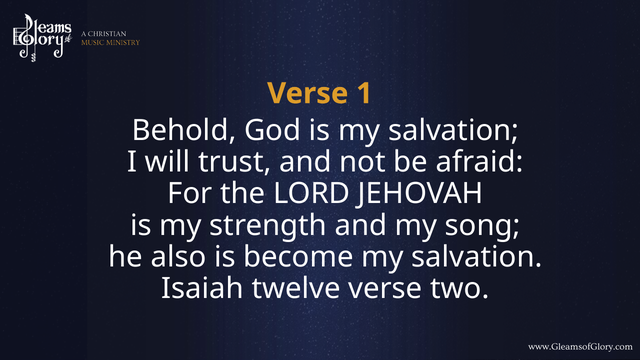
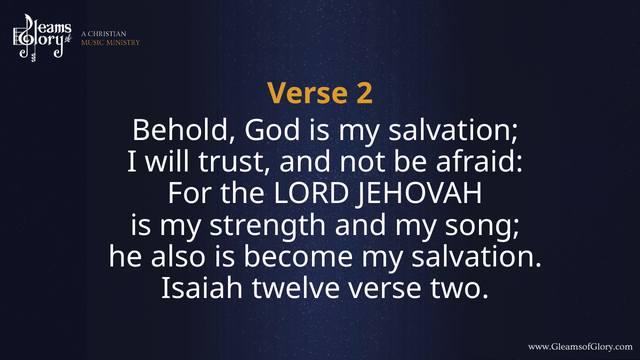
1: 1 -> 2
